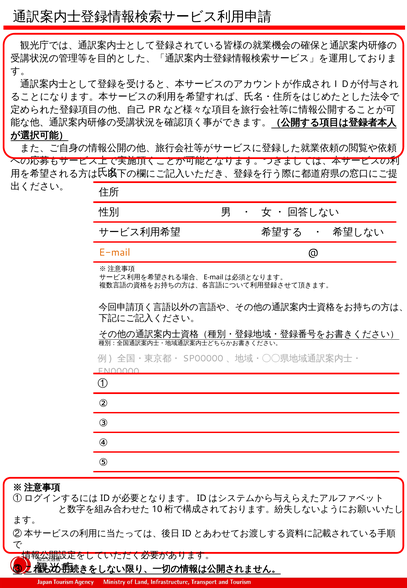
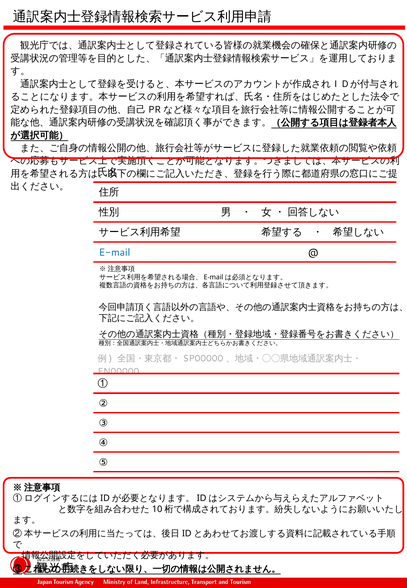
E-mail colour: orange -> blue
